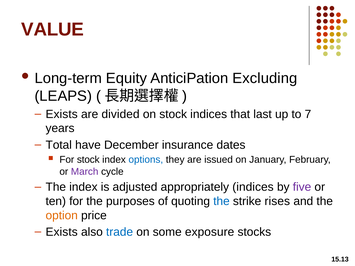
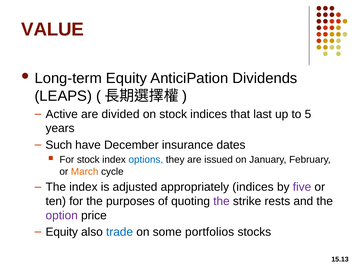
Excluding: Excluding -> Dividends
Exists at (62, 114): Exists -> Active
7: 7 -> 5
Total: Total -> Such
March colour: purple -> orange
the at (221, 201) colour: blue -> purple
rises: rises -> rests
option colour: orange -> purple
Exists at (62, 232): Exists -> Equity
exposure: exposure -> portfolios
